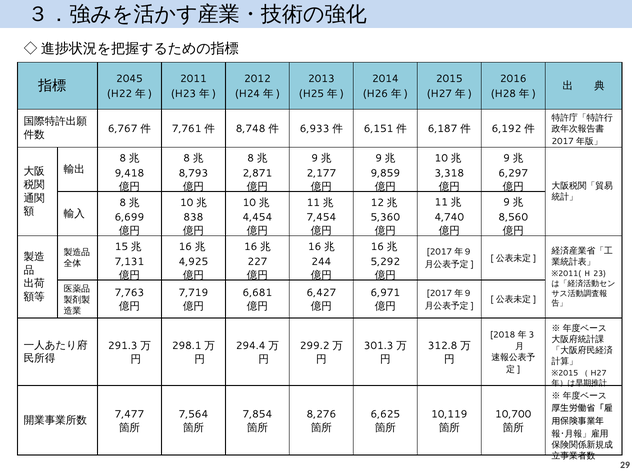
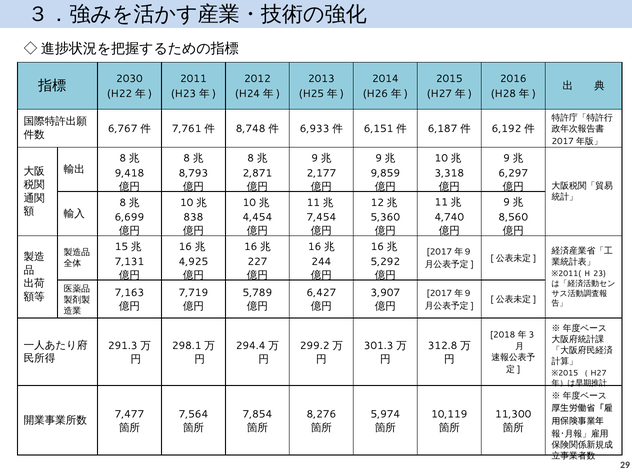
2045: 2045 -> 2030
7,763: 7,763 -> 7,163
6,681: 6,681 -> 5,789
6,971: 6,971 -> 3,907
6,625: 6,625 -> 5,974
10,700: 10,700 -> 11,300
